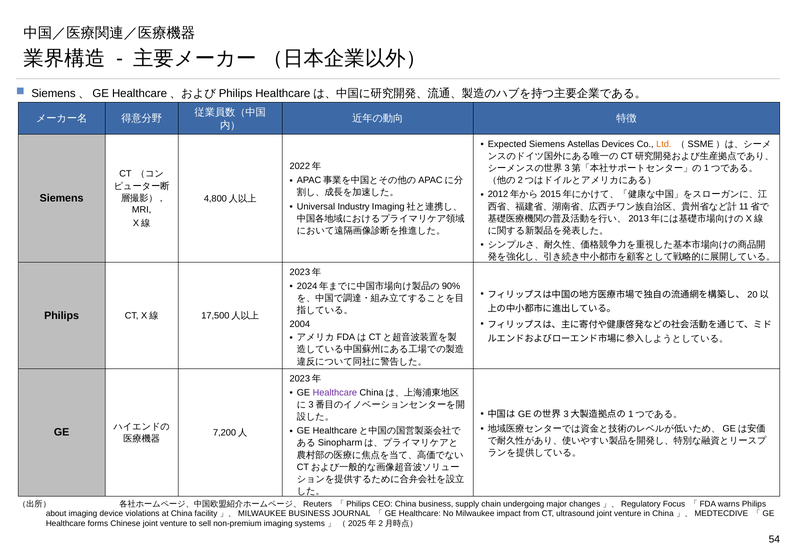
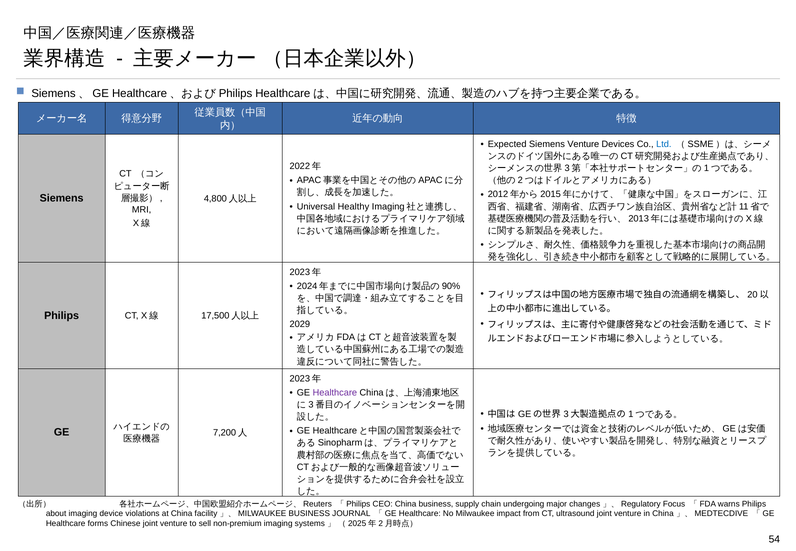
Siemens Astellas: Astellas -> Venture
Ltd colour: orange -> blue
Industry: Industry -> Healthy
2004: 2004 -> 2029
